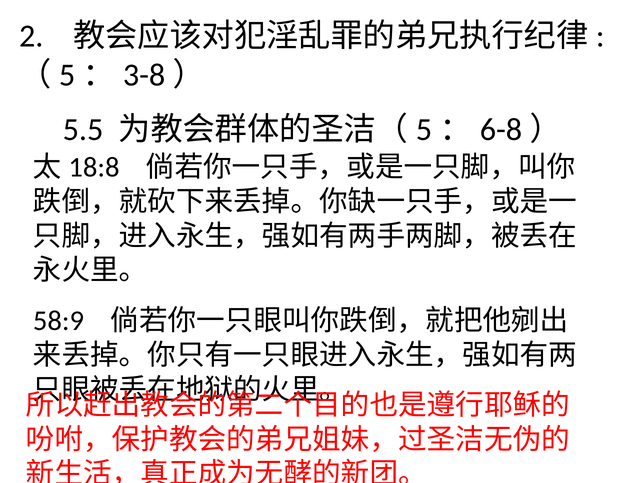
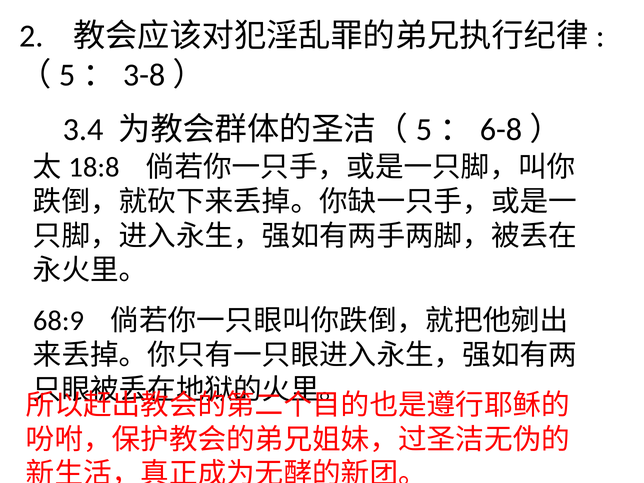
5.5: 5.5 -> 3.4
58:9: 58:9 -> 68:9
